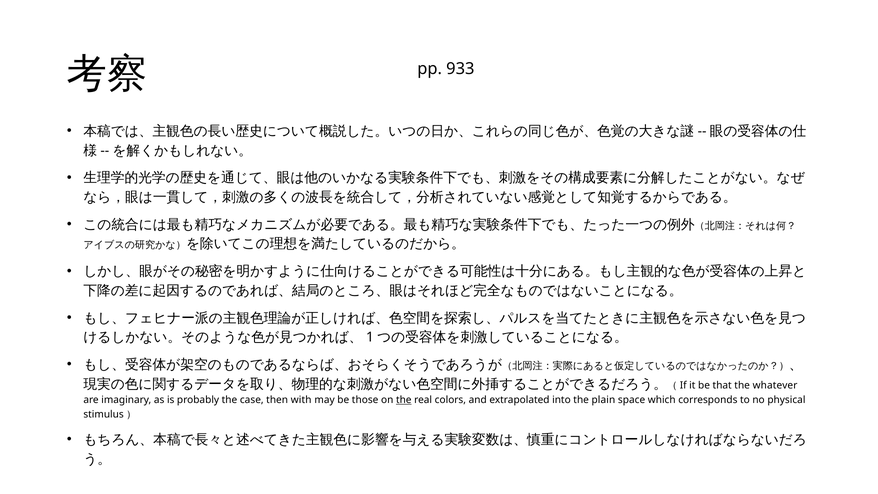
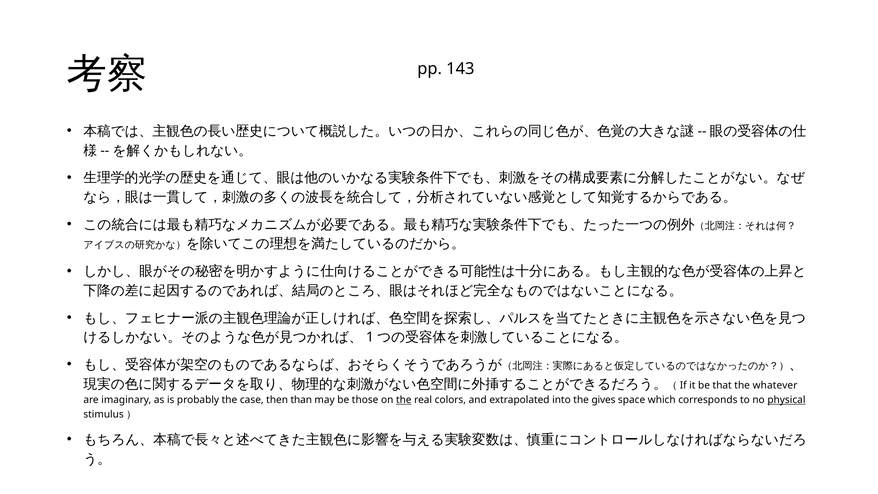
933: 933 -> 143
with: with -> than
plain: plain -> gives
physical underline: none -> present
